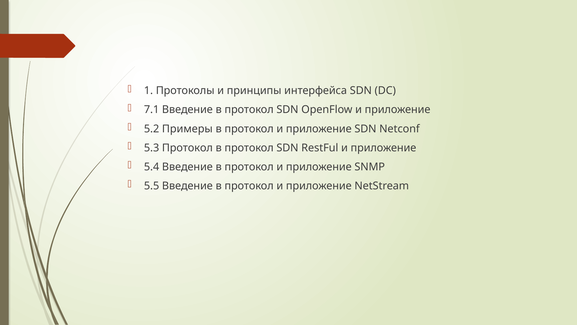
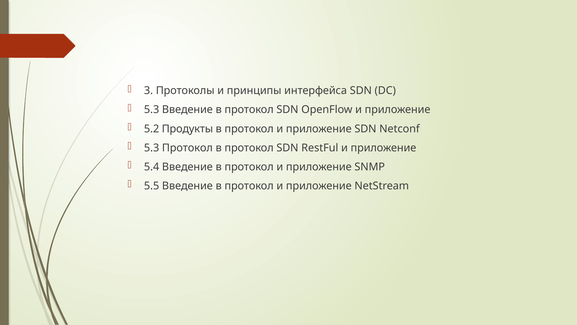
1: 1 -> 3
7.1 at (152, 110): 7.1 -> 5.3
Примеры: Примеры -> Продукты
